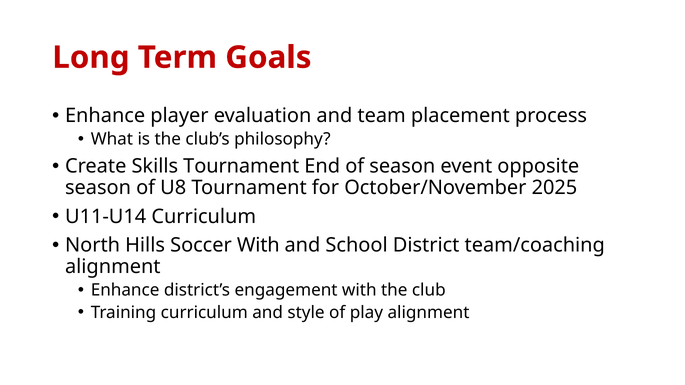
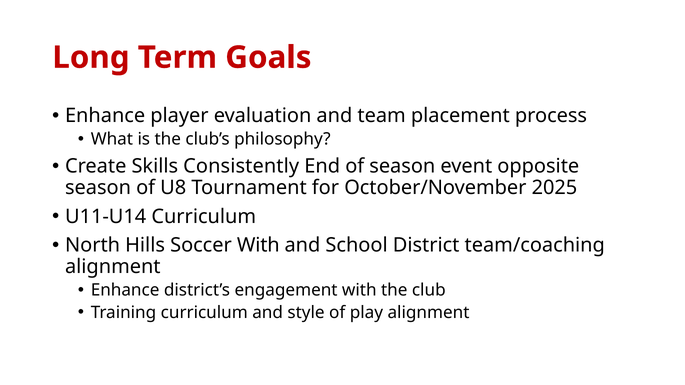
Skills Tournament: Tournament -> Consistently
